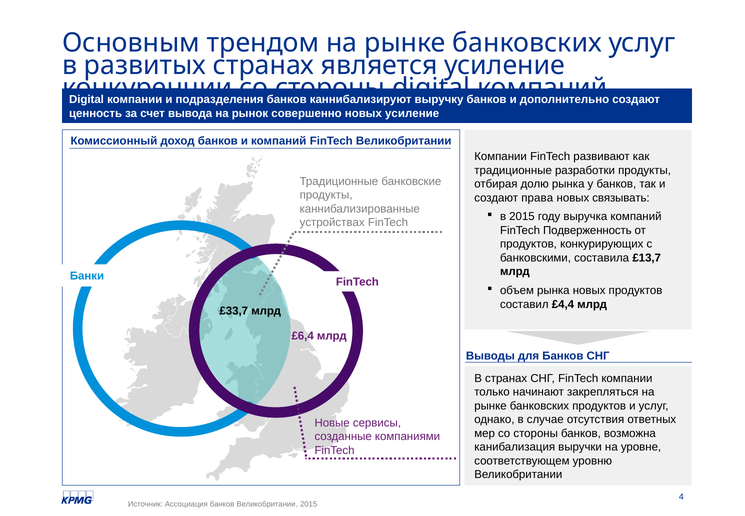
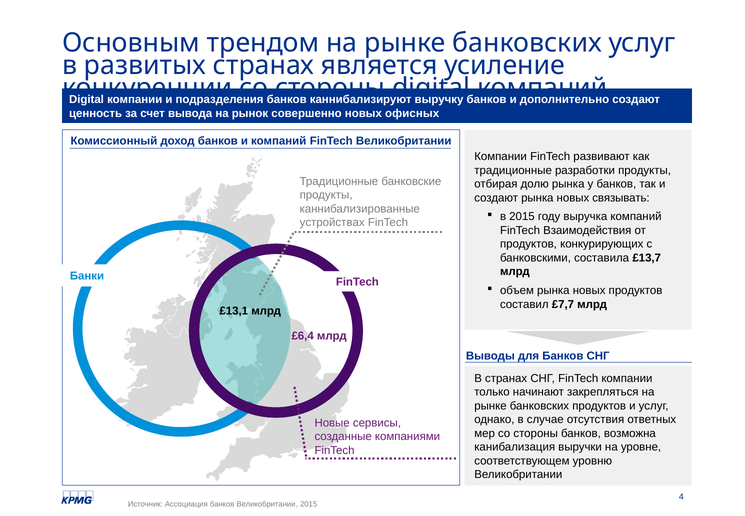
новых усиление: усиление -> офисных
создают права: права -> рынка
Подверженность: Подверженность -> Взаимодействия
£4,4: £4,4 -> £7,7
£33,7: £33,7 -> £13,1
